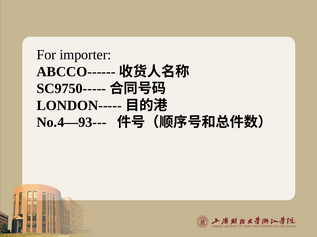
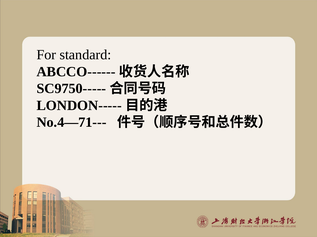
importer: importer -> standard
No.4—93---: No.4—93--- -> No.4—71---
